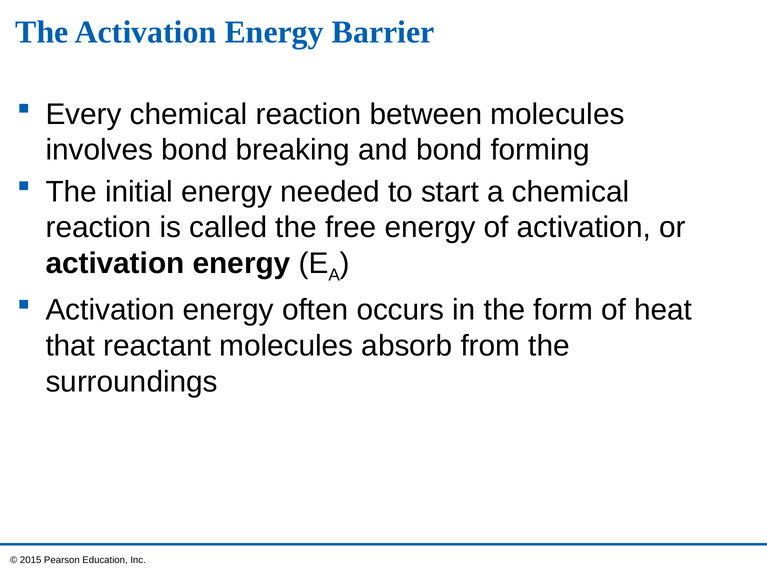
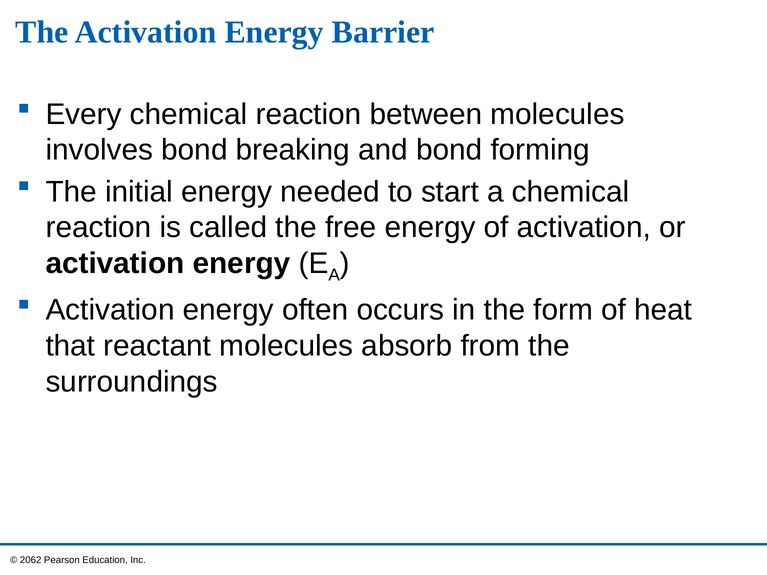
2015: 2015 -> 2062
